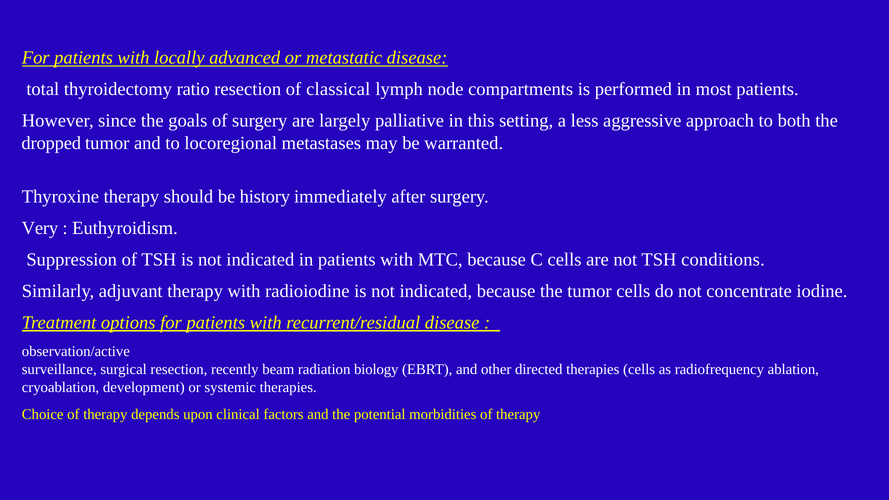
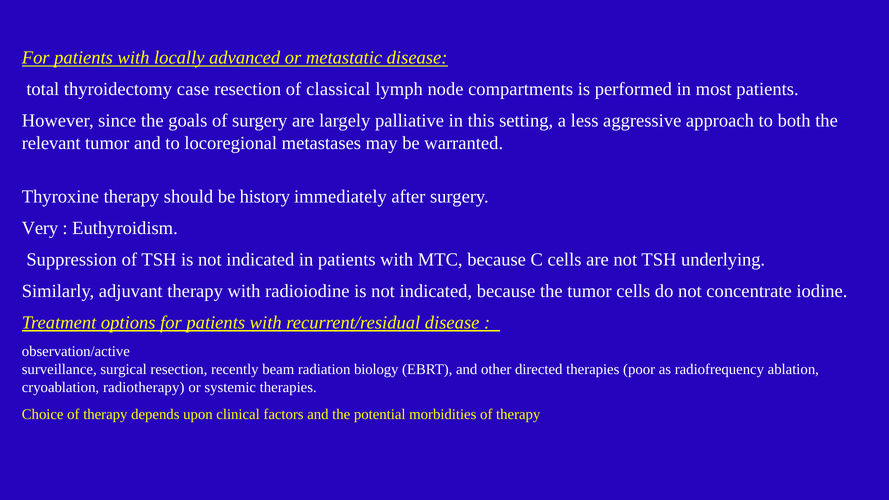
ratio: ratio -> case
dropped: dropped -> relevant
conditions: conditions -> underlying
therapies cells: cells -> poor
development: development -> radiotherapy
